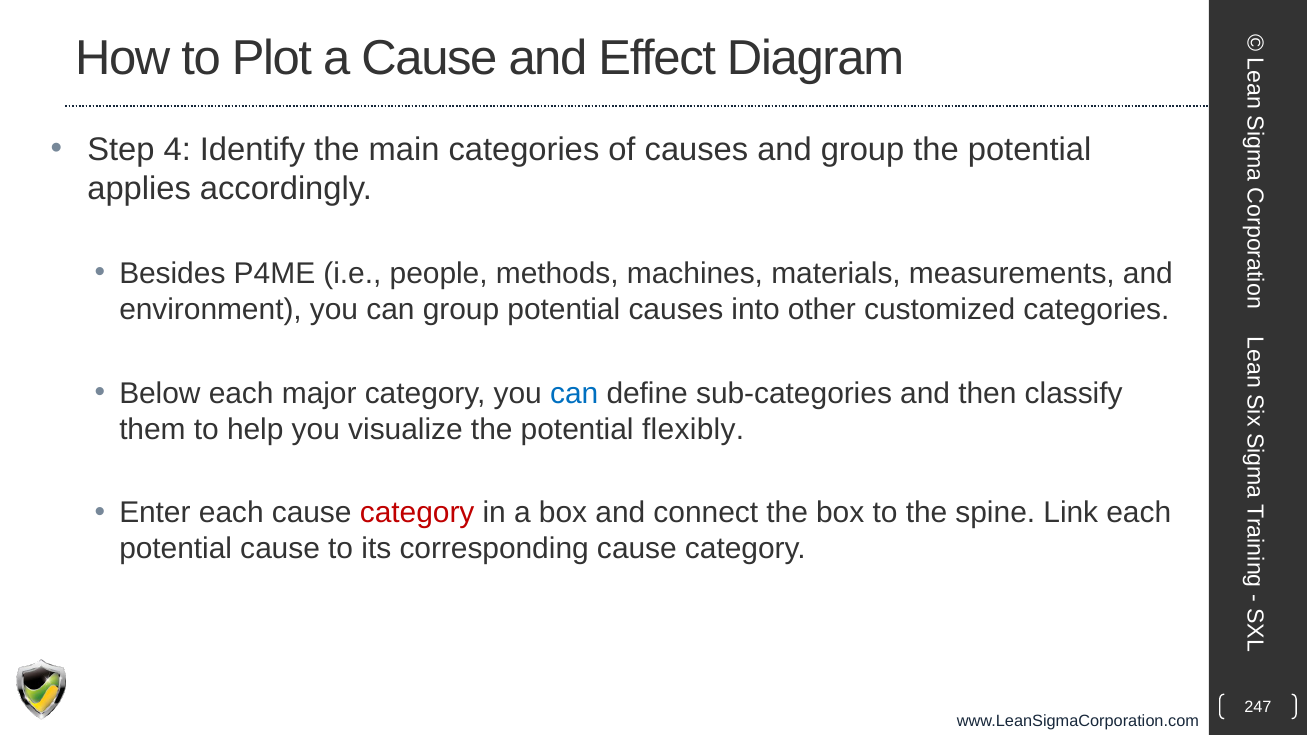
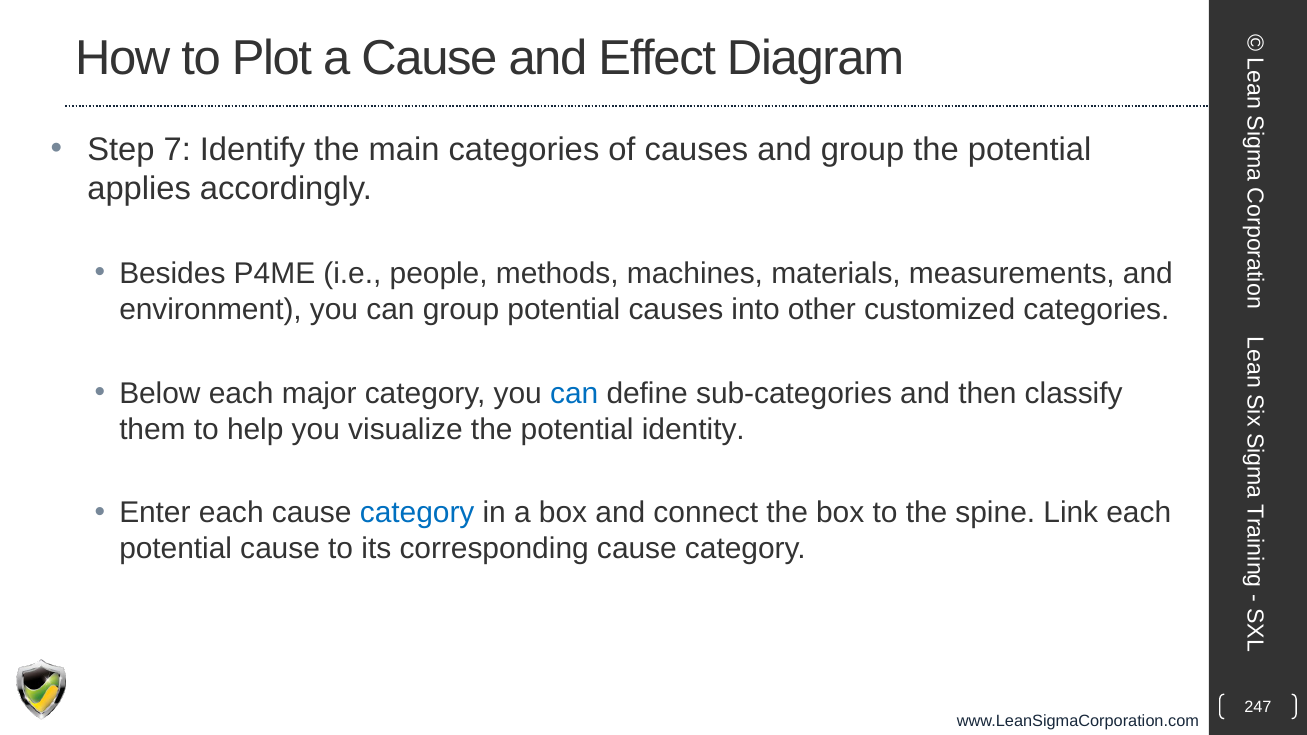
4: 4 -> 7
flexibly: flexibly -> identity
category at (417, 513) colour: red -> blue
